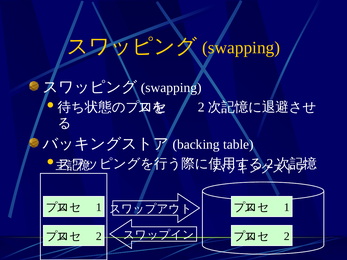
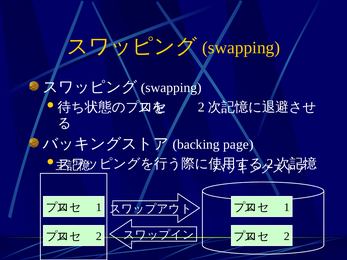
table: table -> page
